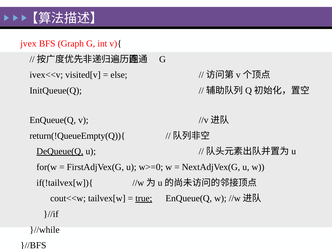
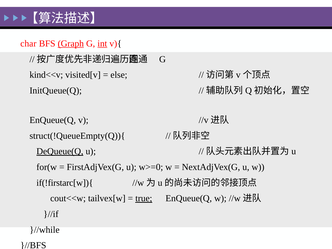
jvex: jvex -> char
Graph underline: none -> present
int underline: none -> present
ivex<<v: ivex<<v -> kind<<v
return(!QueueEmpty(Q)){: return(!QueueEmpty(Q)){ -> struct(!QueueEmpty(Q)){
if(!tailvex[w]){: if(!tailvex[w]){ -> if(!firstarc[w]){
